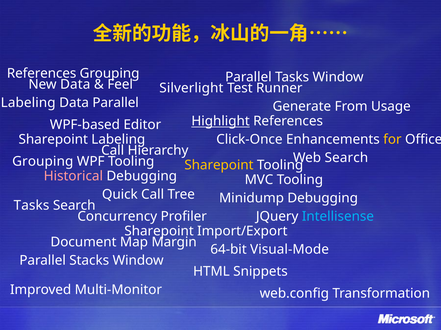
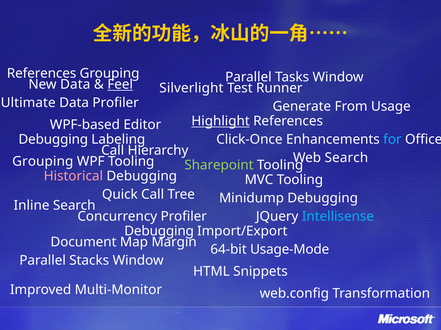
Feel underline: none -> present
Labeling at (28, 103): Labeling -> Ultimate
Data Parallel: Parallel -> Profiler
Sharepoint at (53, 140): Sharepoint -> Debugging
for colour: yellow -> light blue
Sharepoint at (219, 166) colour: yellow -> light green
Tasks at (31, 206): Tasks -> Inline
Sharepoint at (159, 232): Sharepoint -> Debugging
Visual-Mode: Visual-Mode -> Usage-Mode
